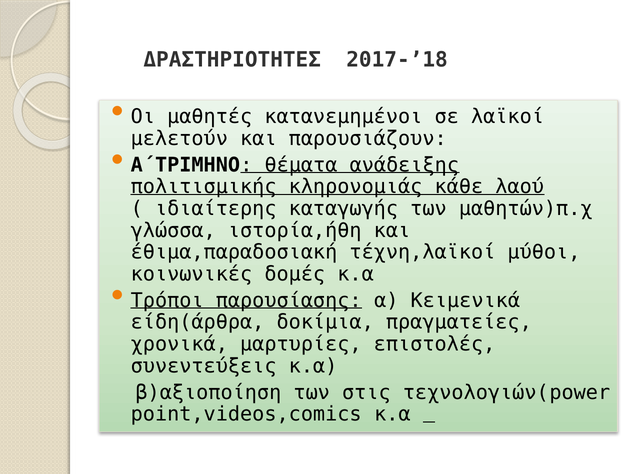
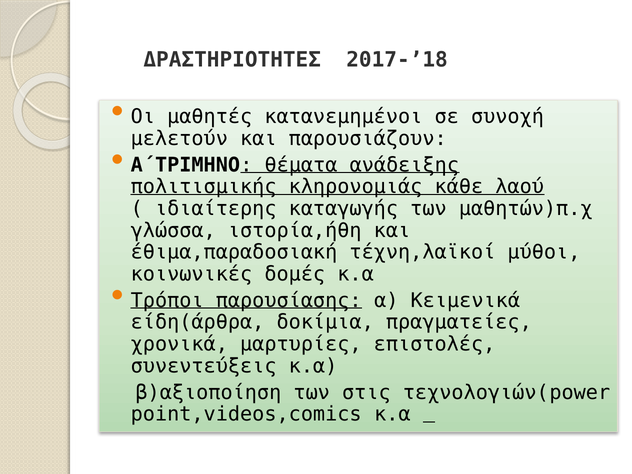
λαϊκοί: λαϊκοί -> συνοχή
